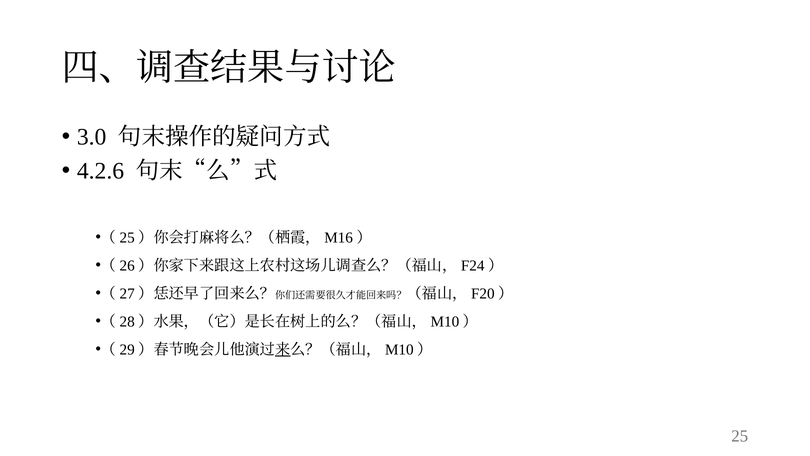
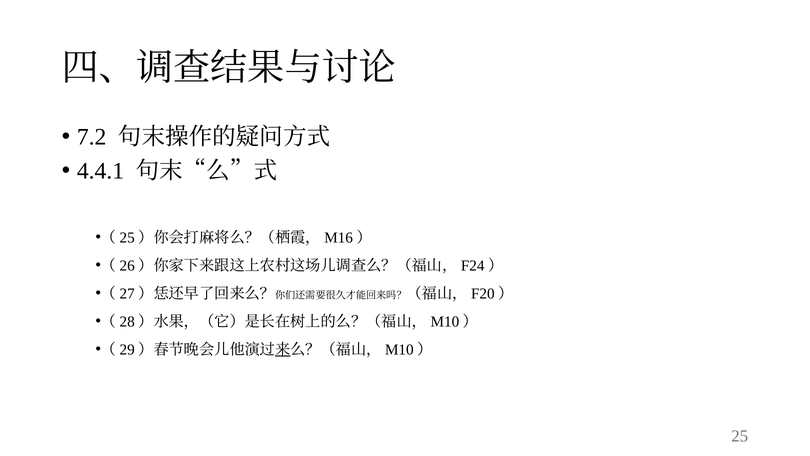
3.0: 3.0 -> 7.2
4.2.6: 4.2.6 -> 4.4.1
